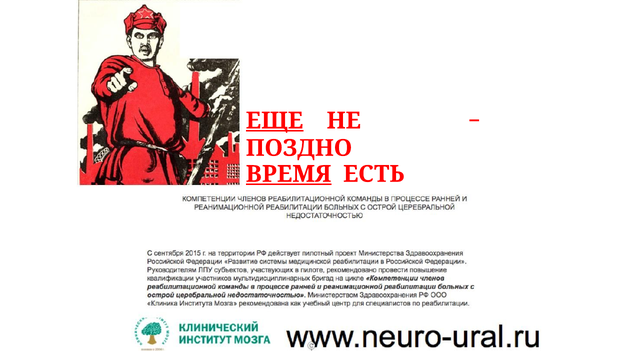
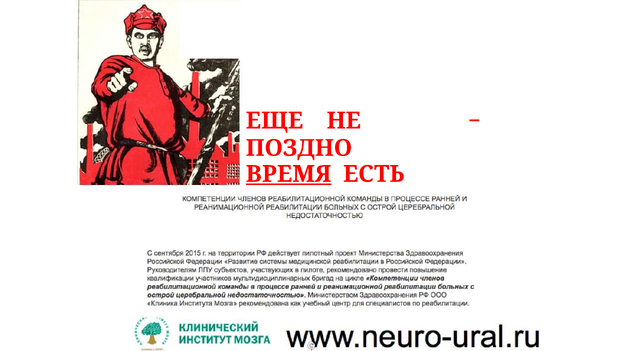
ЕЩЕ underline: present -> none
